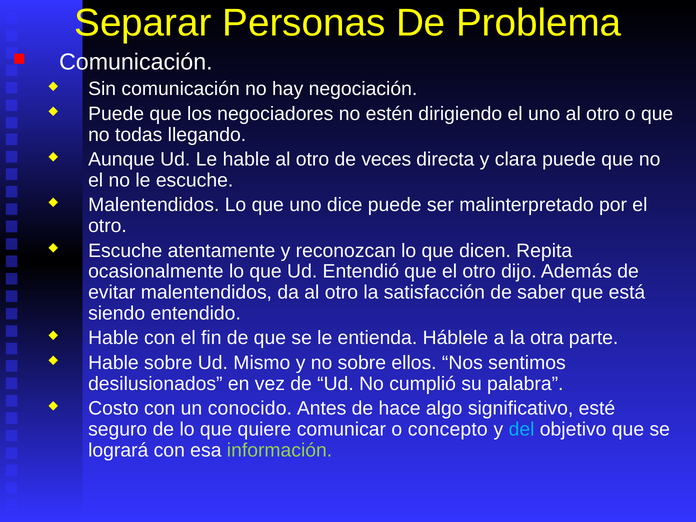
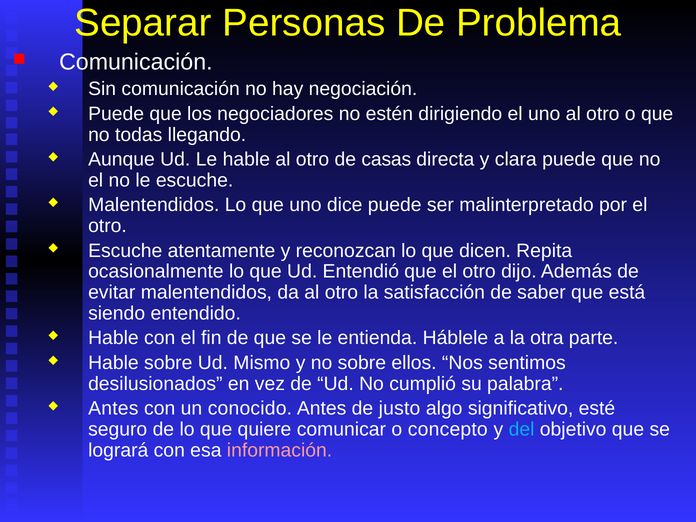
veces: veces -> casas
Costo at (113, 408): Costo -> Antes
hace: hace -> justo
información colour: light green -> pink
